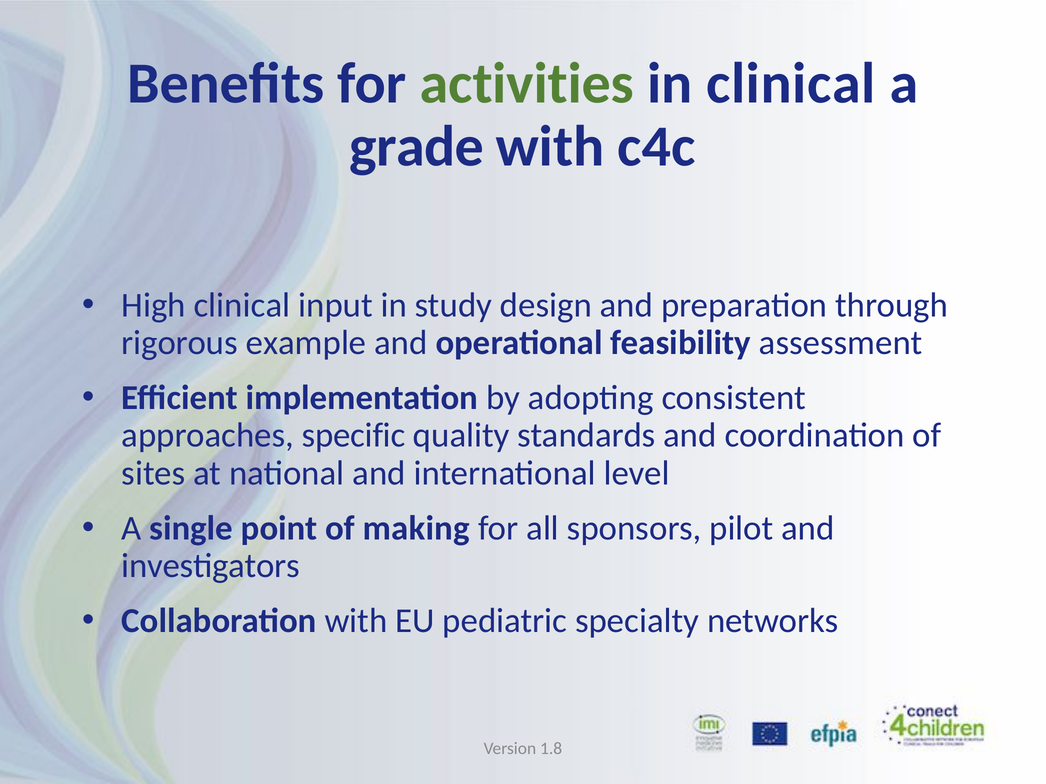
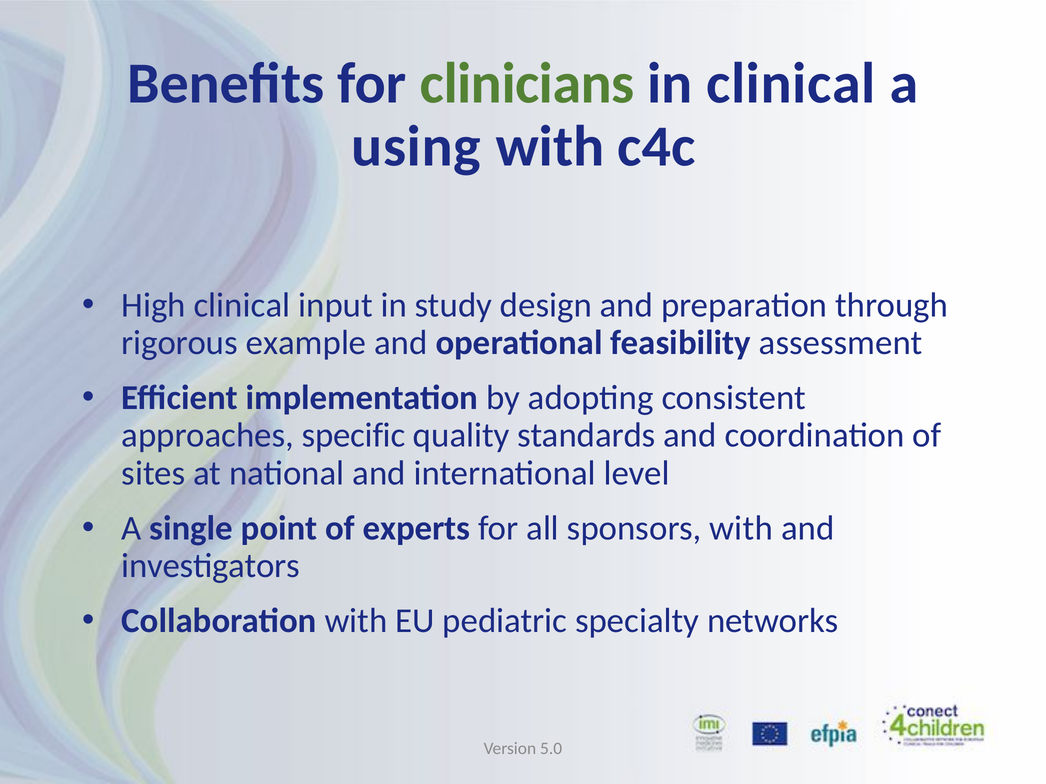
activities: activities -> clinicians
grade: grade -> using
making: making -> experts
sponsors pilot: pilot -> with
1.8: 1.8 -> 5.0
